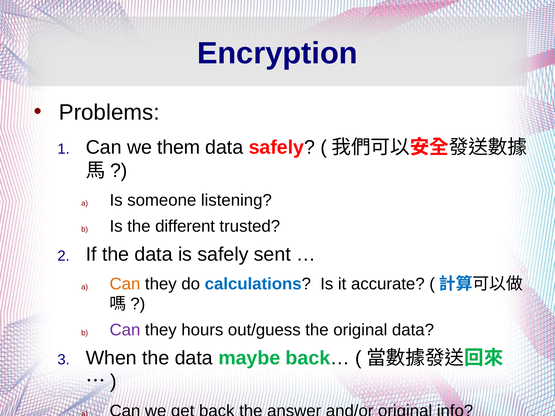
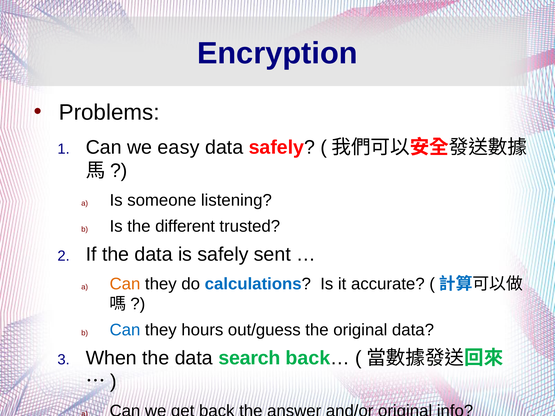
them: them -> easy
Can at (125, 330) colour: purple -> blue
maybe: maybe -> search
